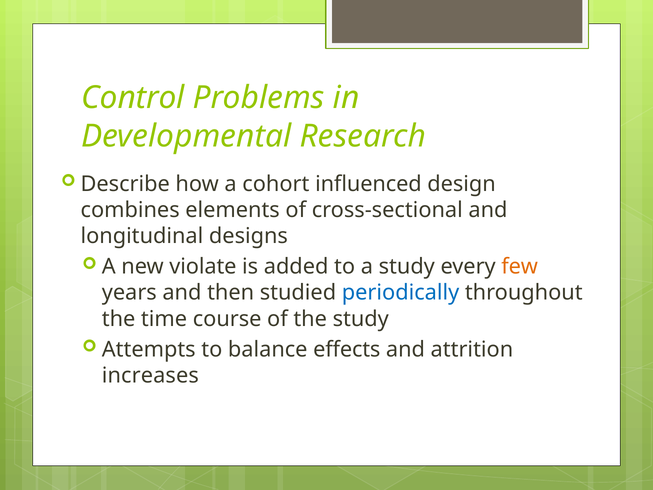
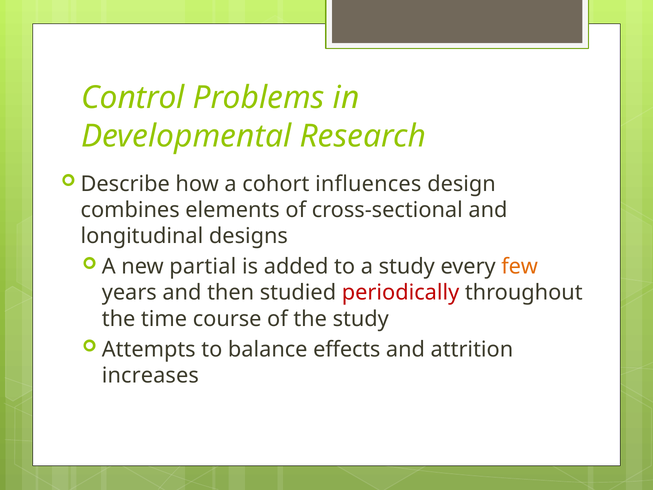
influenced: influenced -> influences
violate: violate -> partial
periodically colour: blue -> red
